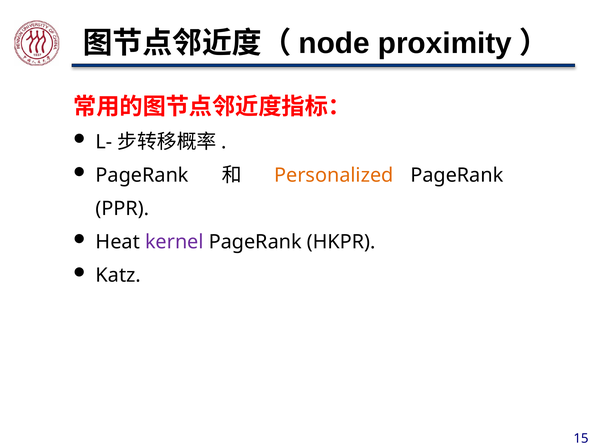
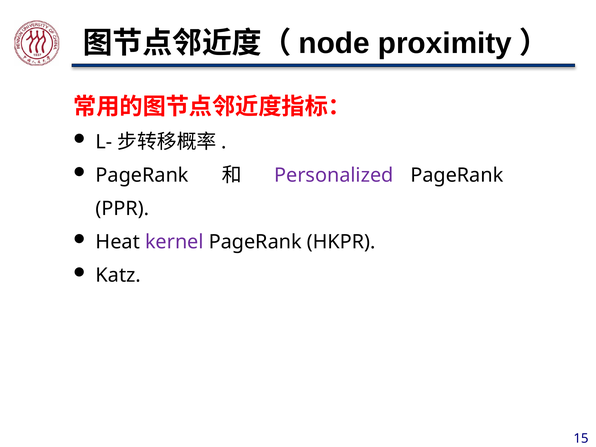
Personalized colour: orange -> purple
